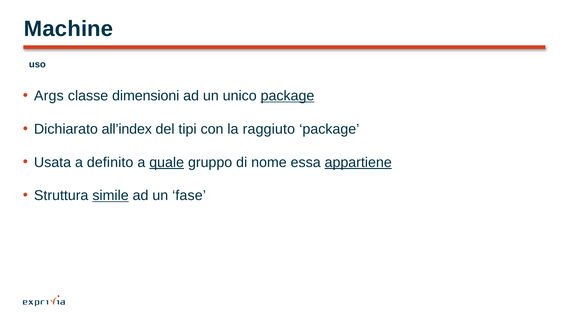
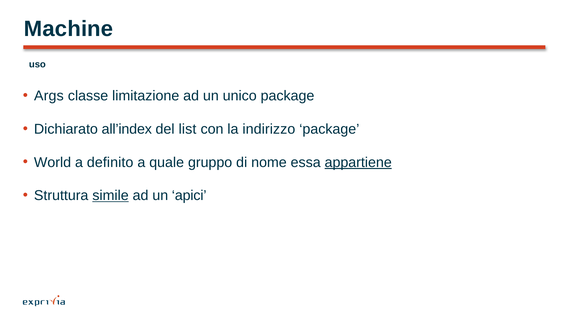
dimensioni: dimensioni -> limitazione
package at (288, 96) underline: present -> none
tipi: tipi -> list
raggiuto: raggiuto -> indirizzo
Usata: Usata -> World
quale underline: present -> none
fase: fase -> apici
